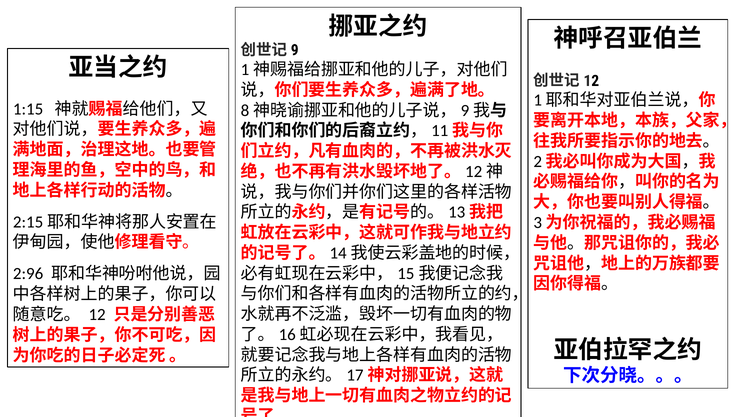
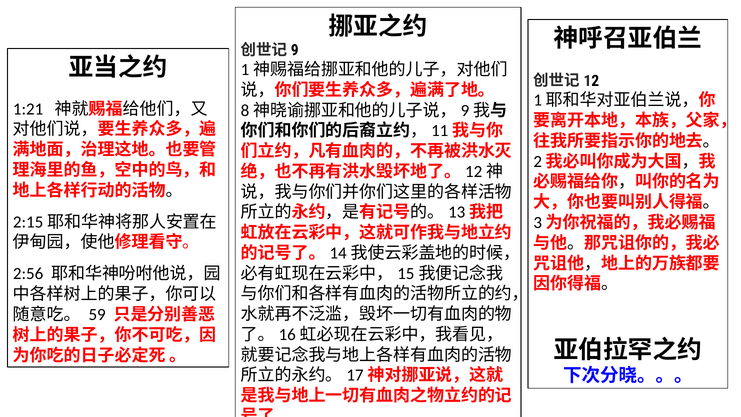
1:15: 1:15 -> 1:21
2:96: 2:96 -> 2:56
12: 12 -> 59
